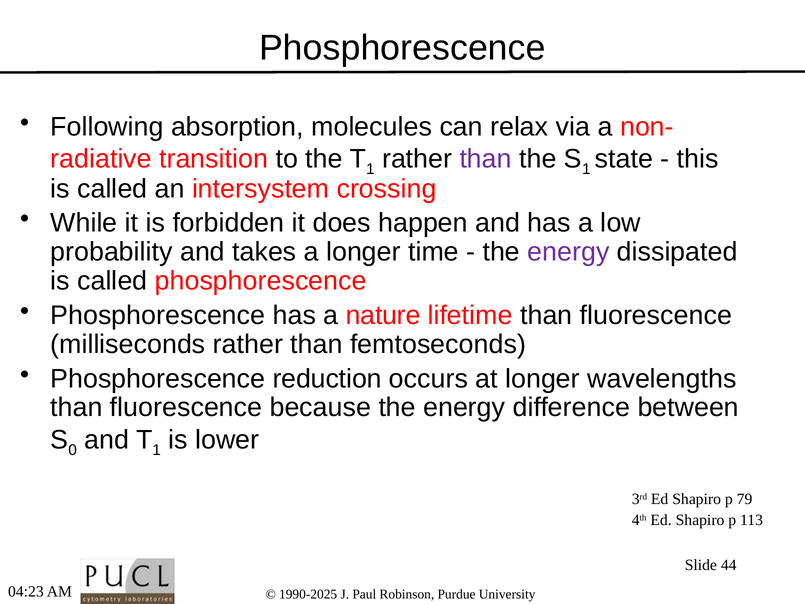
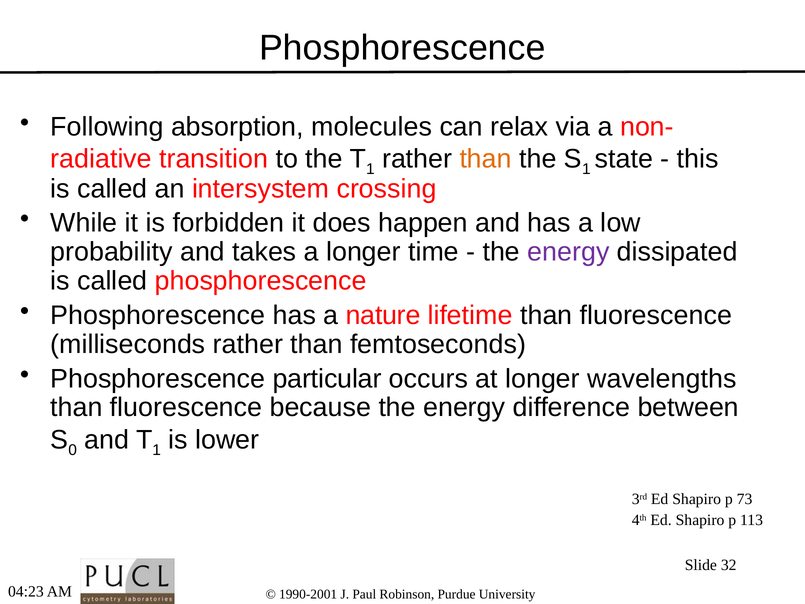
than at (486, 159) colour: purple -> orange
reduction: reduction -> particular
79: 79 -> 73
44: 44 -> 32
1990-2025: 1990-2025 -> 1990-2001
